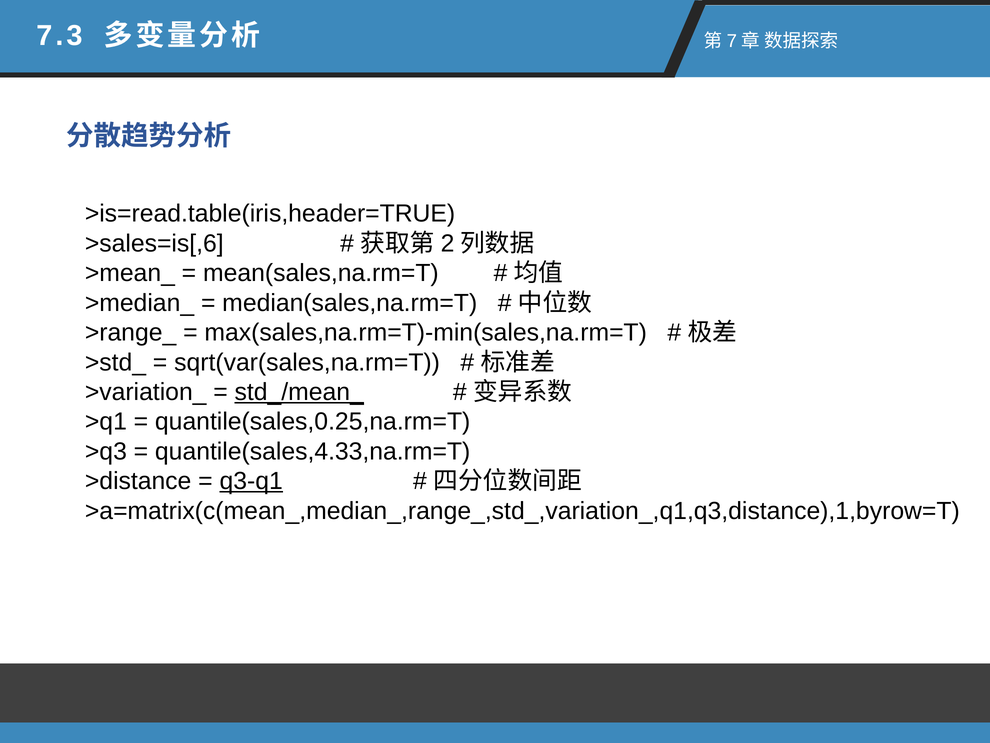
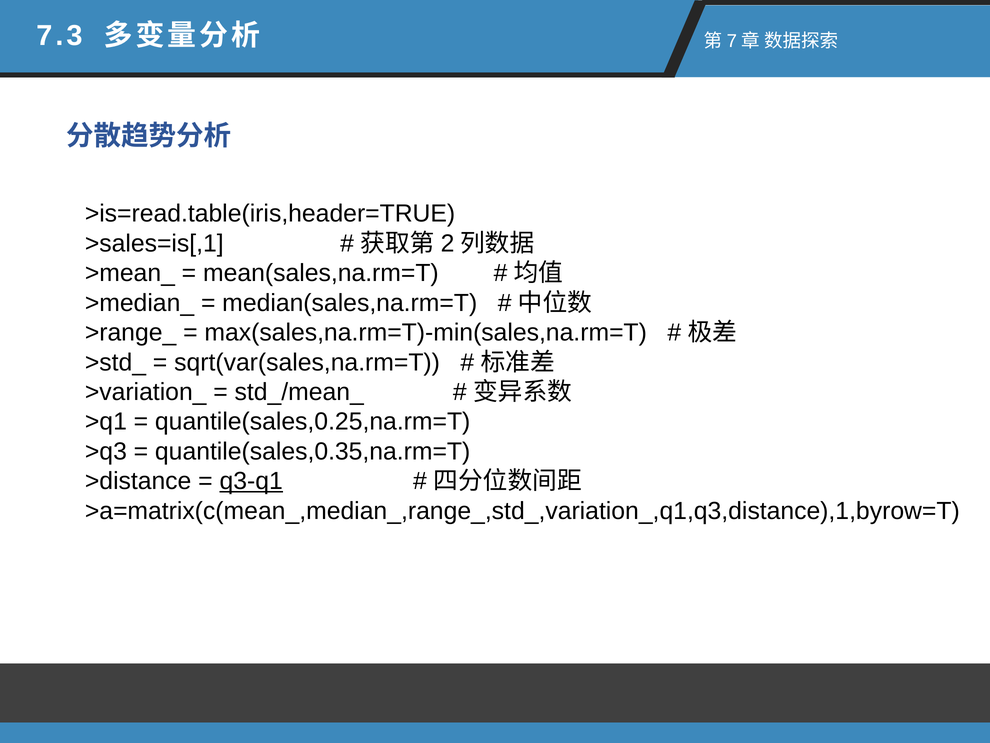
>sales=is[,6: >sales=is[,6 -> >sales=is[,1
std_/mean_ underline: present -> none
quantile(sales,4.33,na.rm=T: quantile(sales,4.33,na.rm=T -> quantile(sales,0.35,na.rm=T
